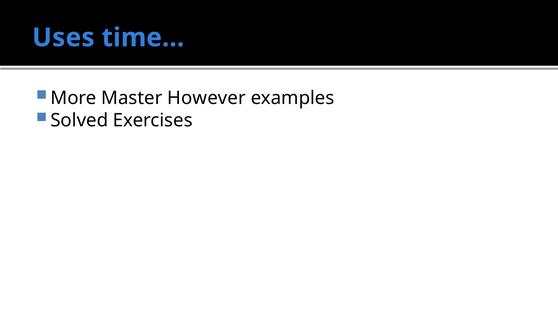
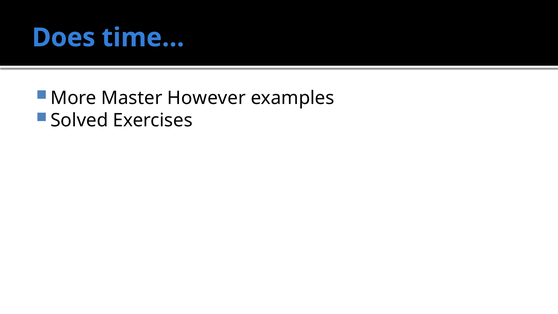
Uses: Uses -> Does
